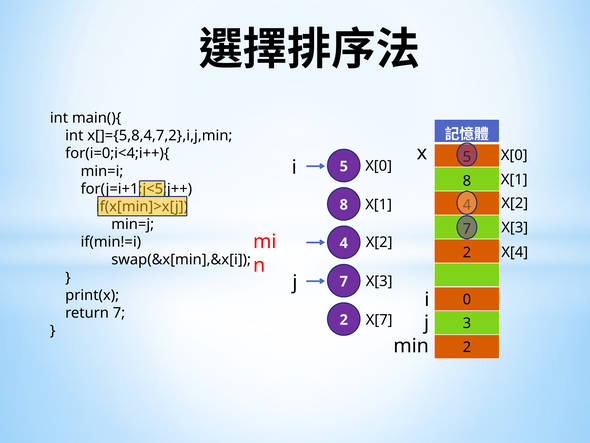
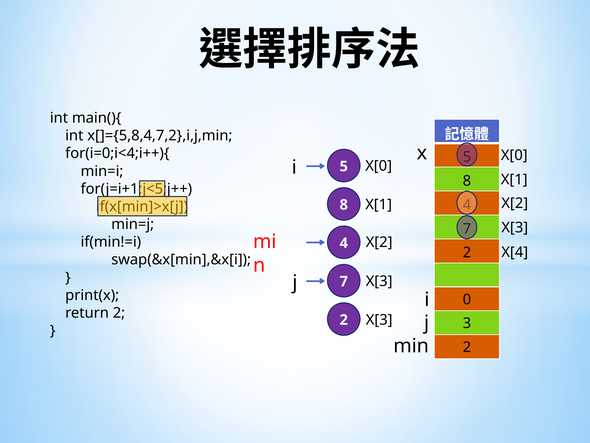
return 7: 7 -> 2
X[7 at (379, 320): X[7 -> X[3
